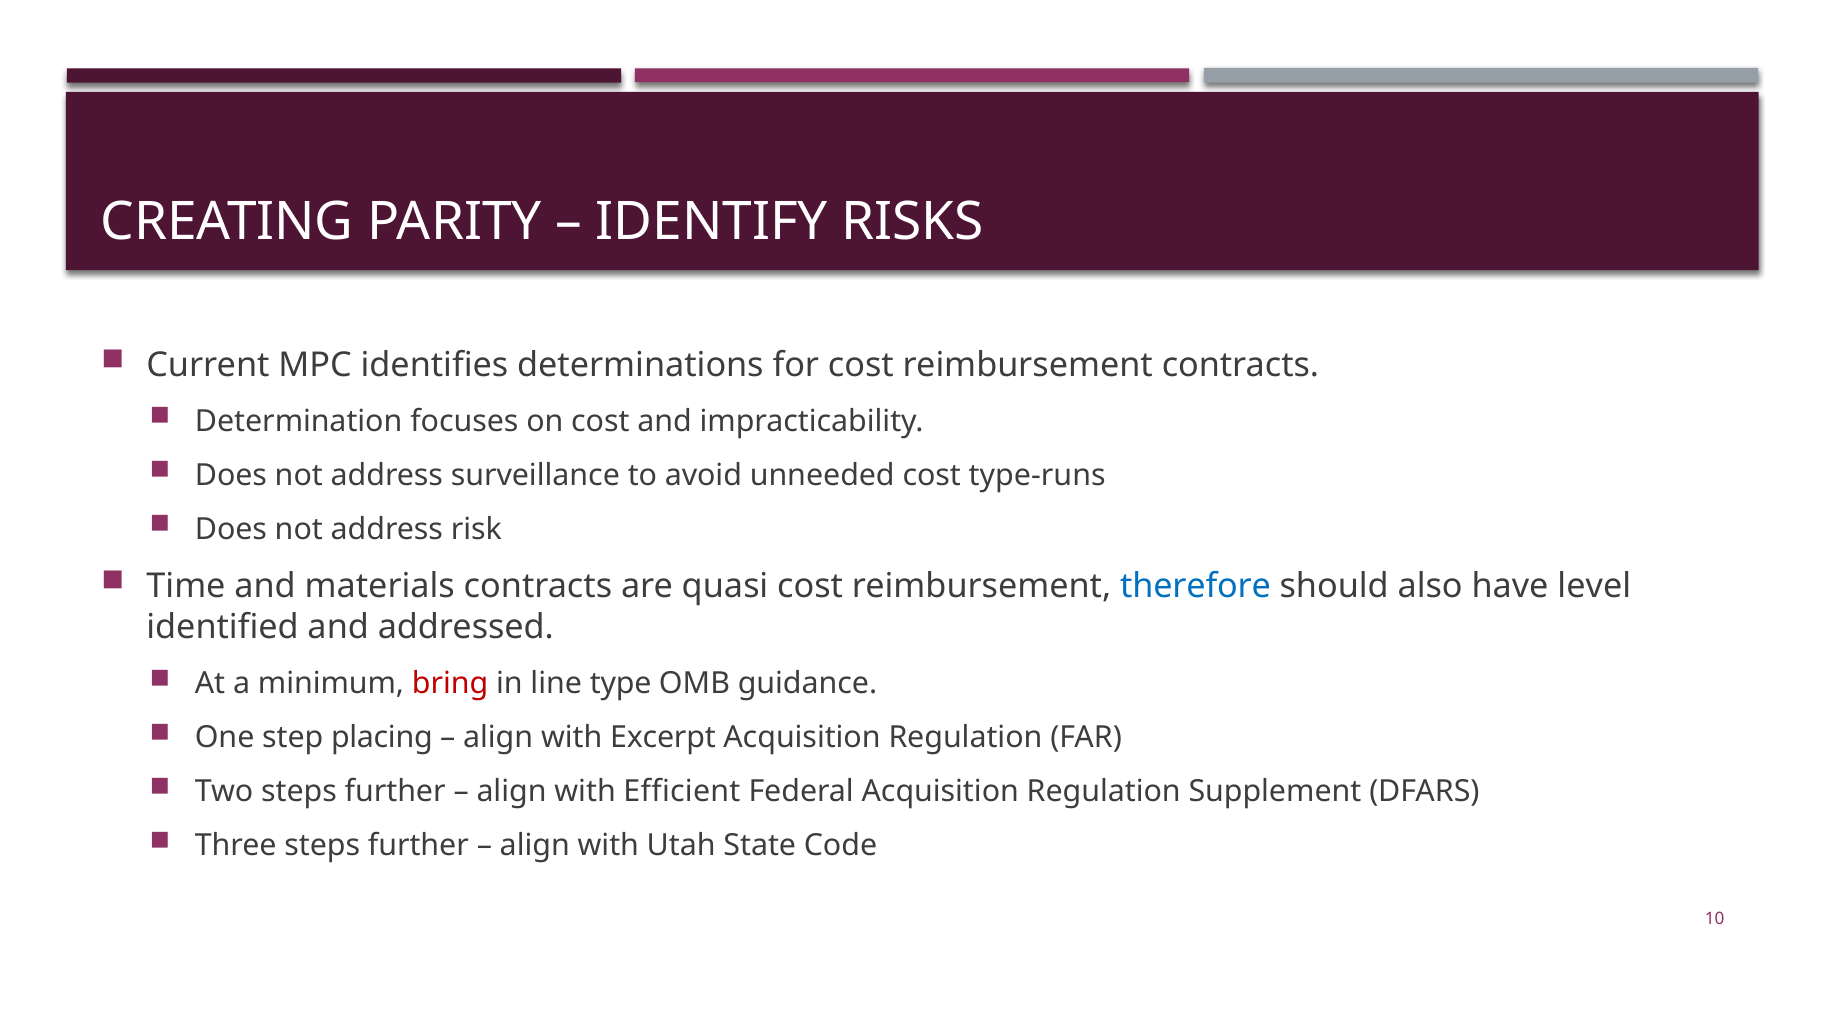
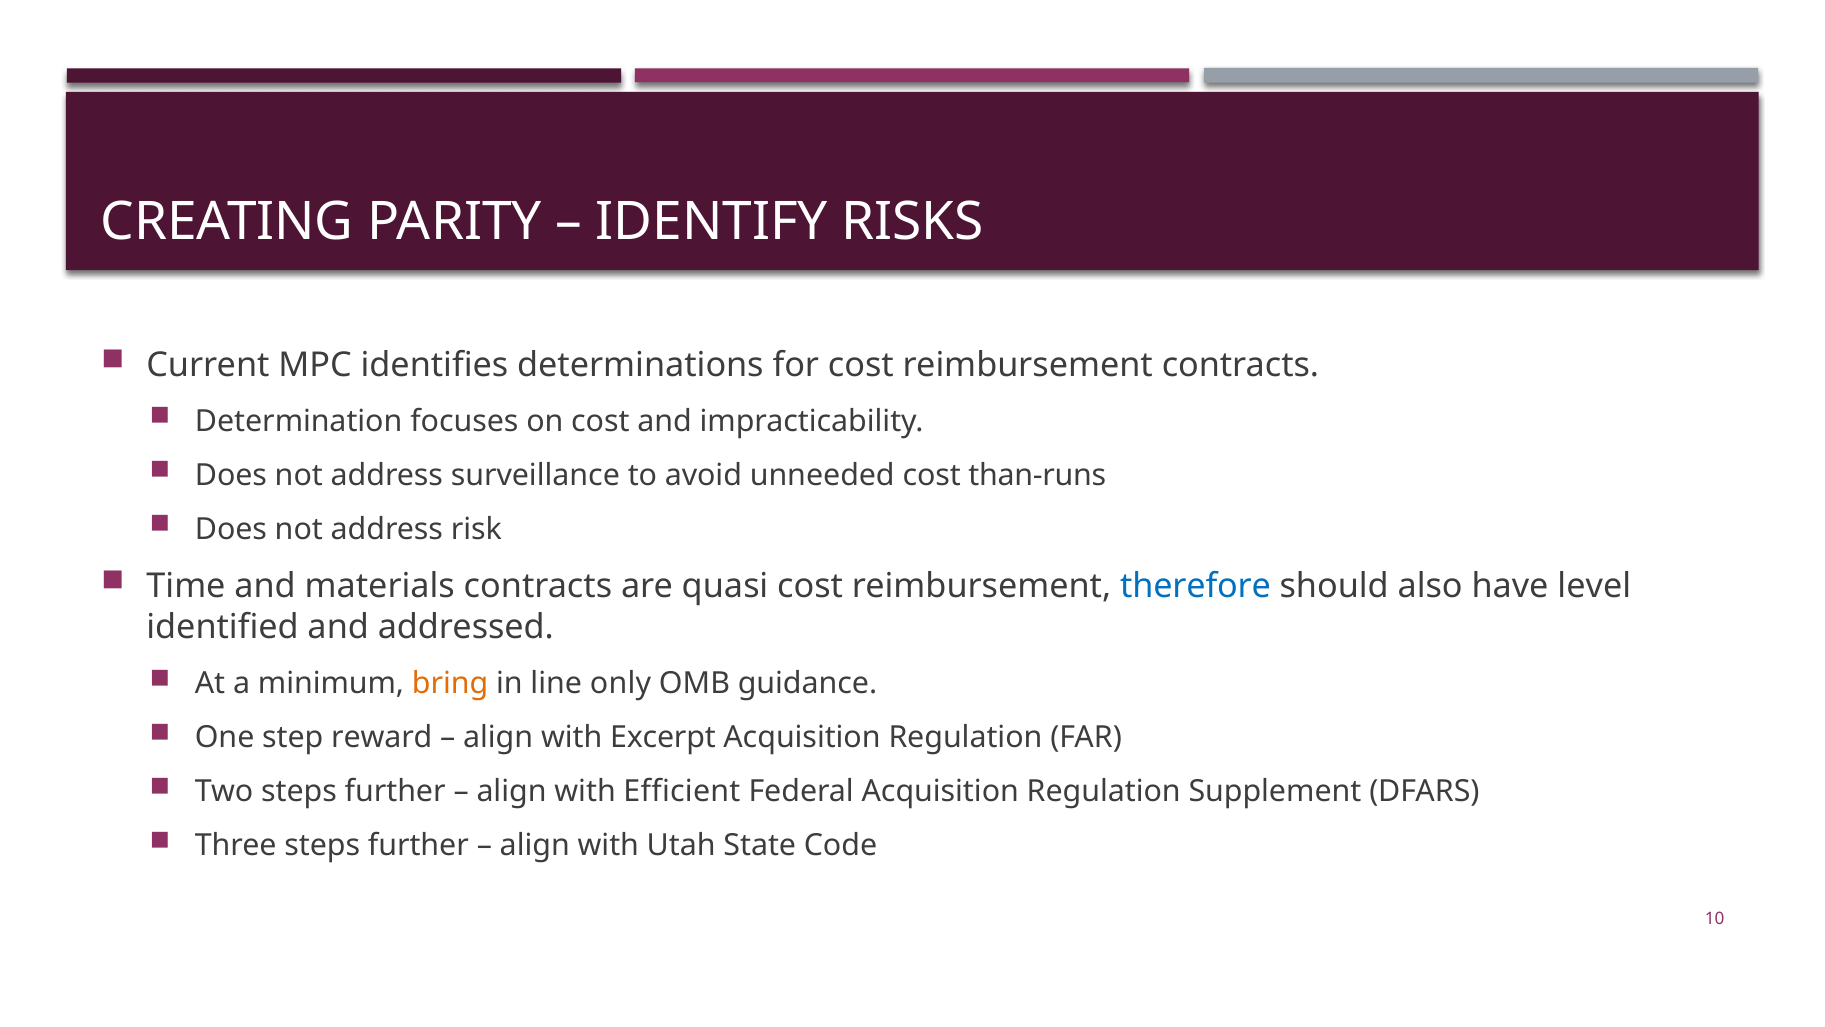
type-runs: type-runs -> than-runs
bring colour: red -> orange
type: type -> only
placing: placing -> reward
